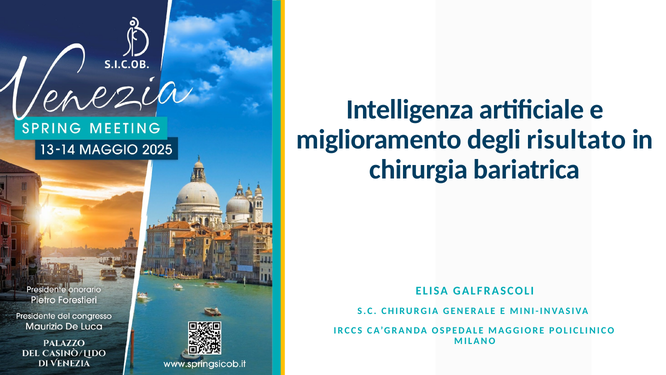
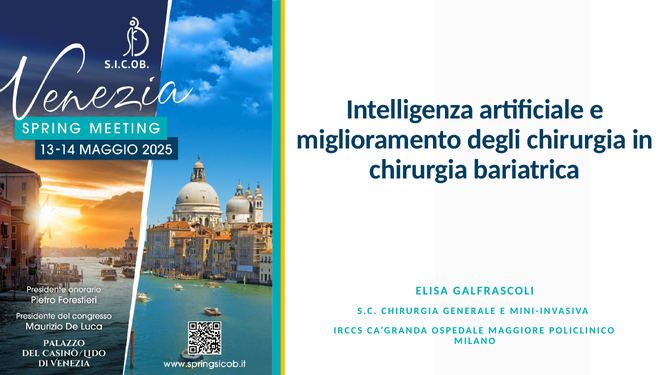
degli risultato: risultato -> chirurgia
